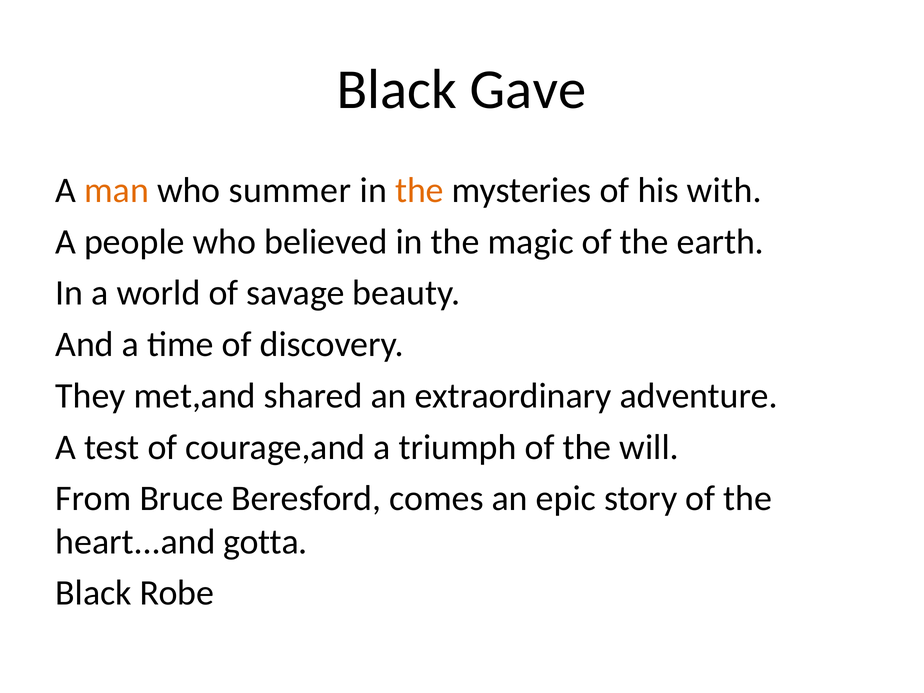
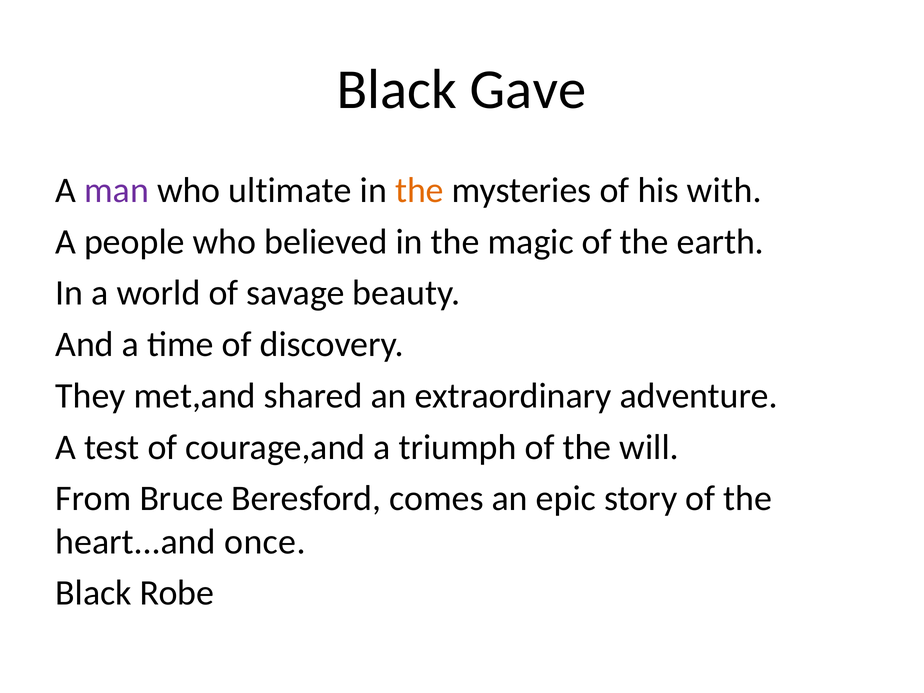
man colour: orange -> purple
summer: summer -> ultimate
gotta: gotta -> once
